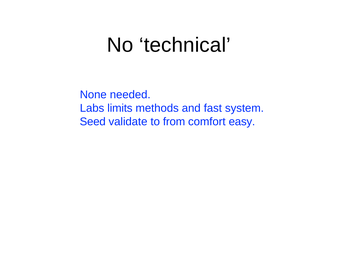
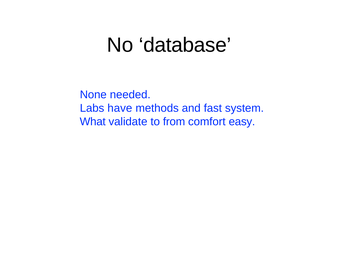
technical: technical -> database
limits: limits -> have
Seed: Seed -> What
